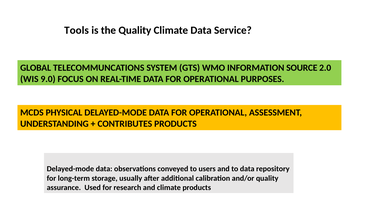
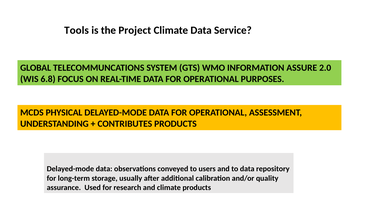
the Quality: Quality -> Project
SOURCE: SOURCE -> ASSURE
9.0: 9.0 -> 6.8
